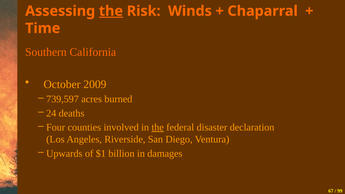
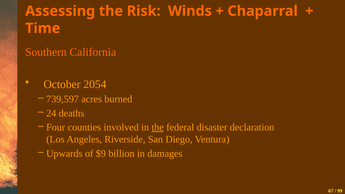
the at (111, 11) underline: present -> none
2009: 2009 -> 2054
$1: $1 -> $9
